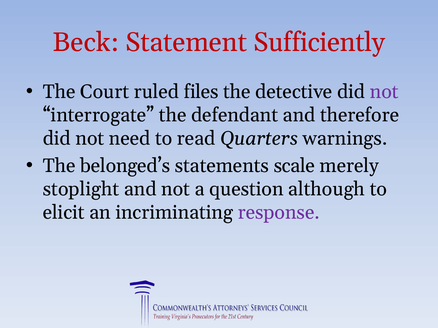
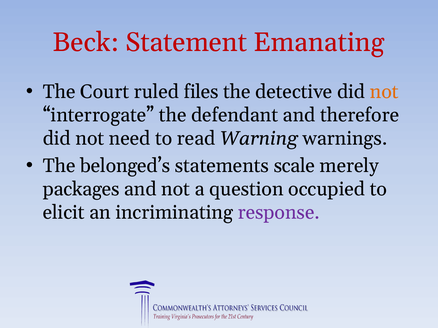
Sufficiently: Sufficiently -> Emanating
not at (384, 92) colour: purple -> orange
Quarters: Quarters -> Warning
stoplight: stoplight -> packages
although: although -> occupied
